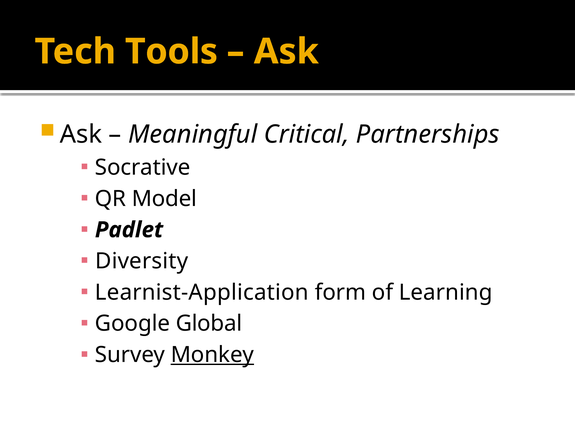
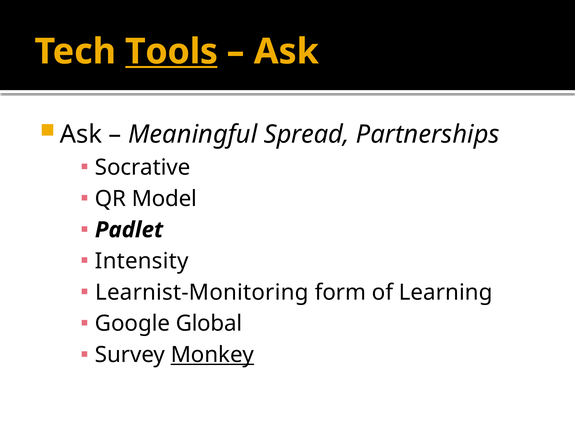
Tools underline: none -> present
Critical: Critical -> Spread
Diversity: Diversity -> Intensity
Learnist-Application: Learnist-Application -> Learnist-Monitoring
